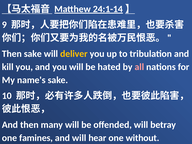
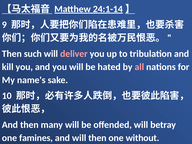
Then sake: sake -> such
deliver colour: yellow -> pink
will hear: hear -> then
